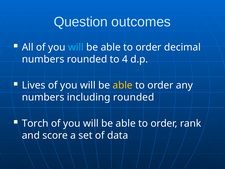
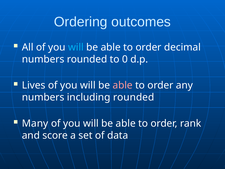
Question: Question -> Ordering
4: 4 -> 0
able at (123, 85) colour: yellow -> pink
Torch: Torch -> Many
